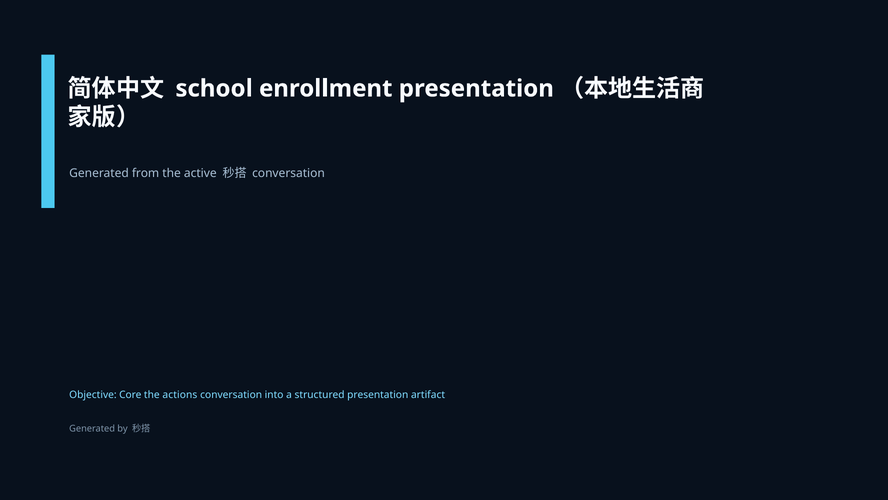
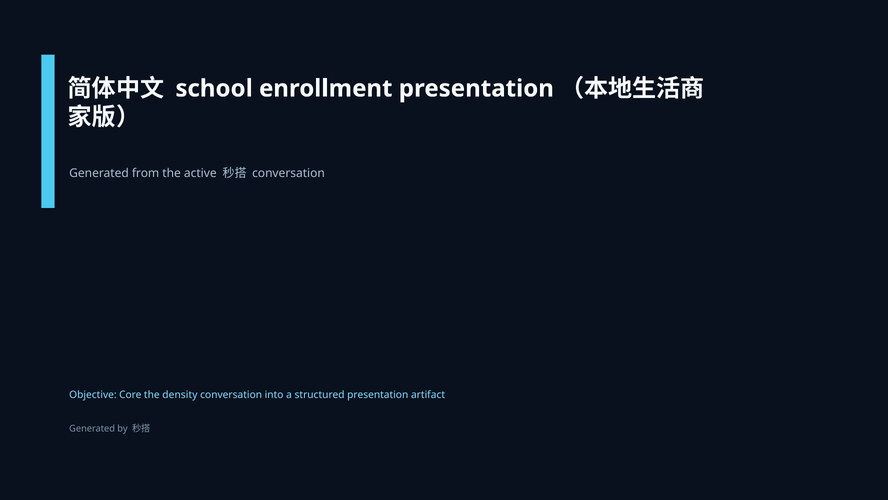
actions: actions -> density
